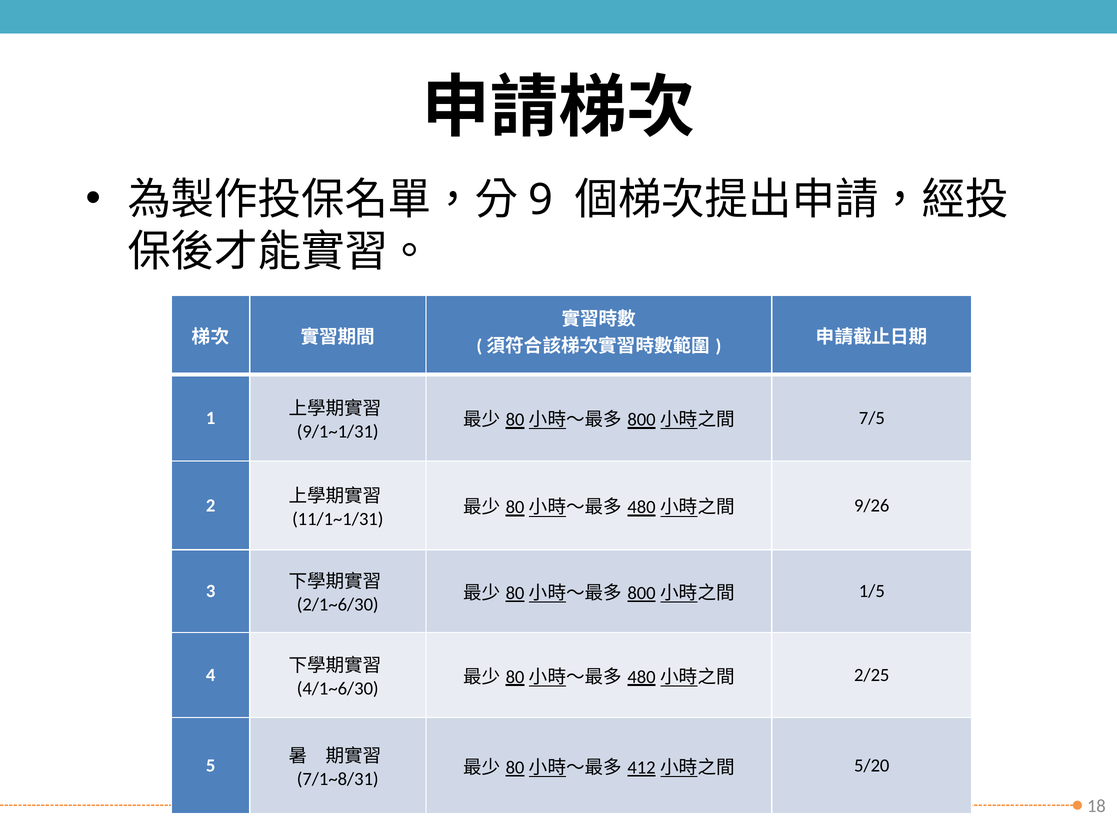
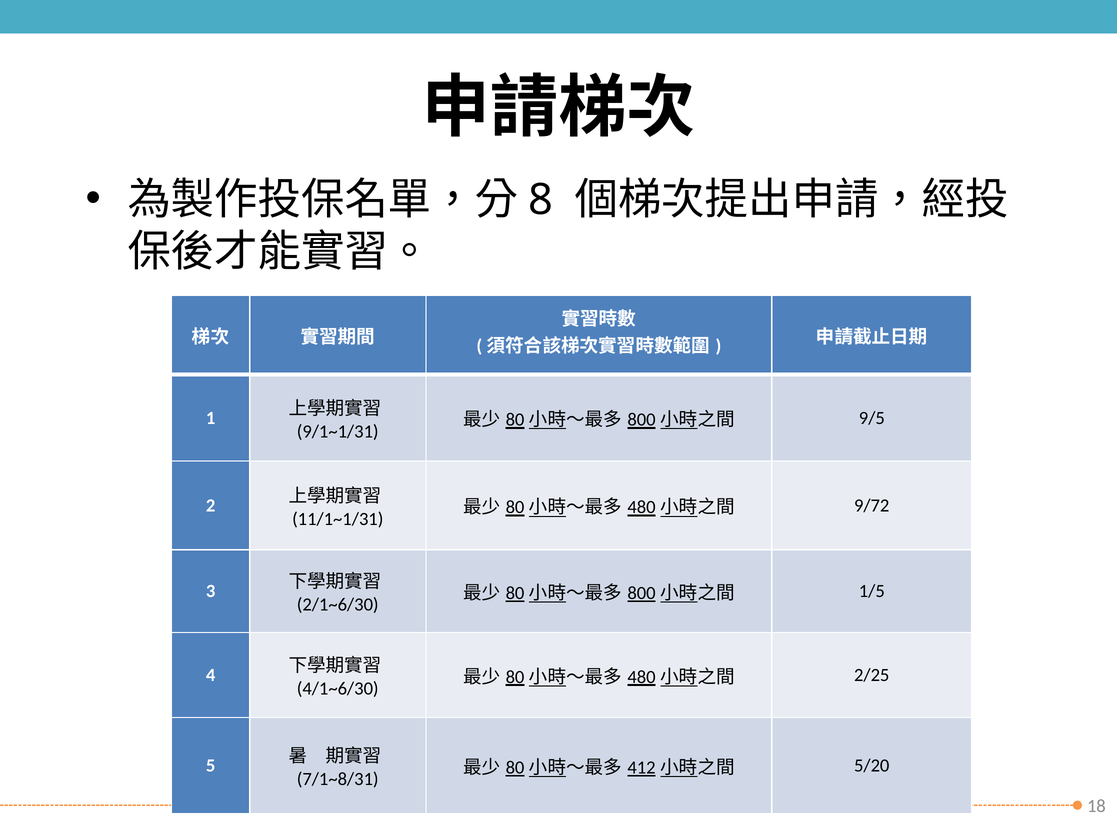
9: 9 -> 8
7/5: 7/5 -> 9/5
9/26: 9/26 -> 9/72
